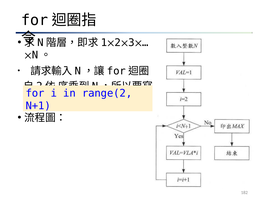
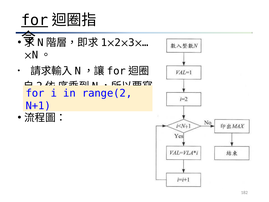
for at (35, 20) underline: none -> present
